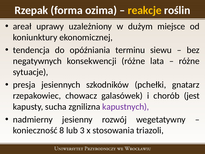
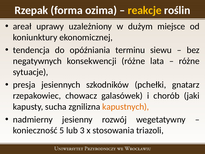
jest: jest -> jaki
kapustnych colour: purple -> orange
8: 8 -> 5
